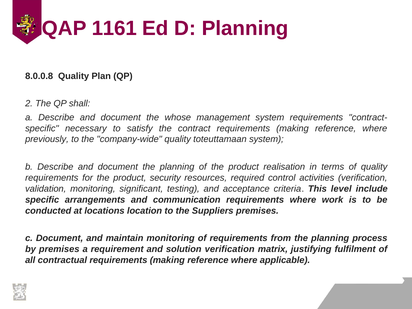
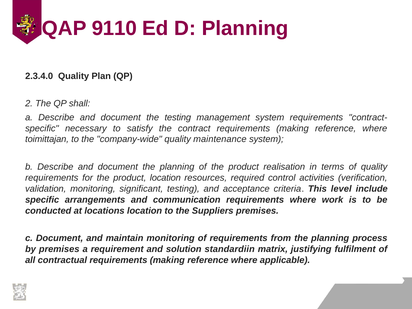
1161: 1161 -> 9110
8.0.0.8: 8.0.0.8 -> 2.3.4.0
the whose: whose -> testing
previously: previously -> toimittajan
toteuttamaan: toteuttamaan -> maintenance
product security: security -> location
solution verification: verification -> standardiin
